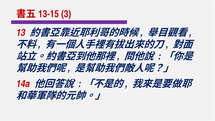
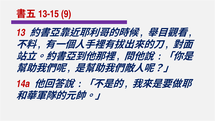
3: 3 -> 9
